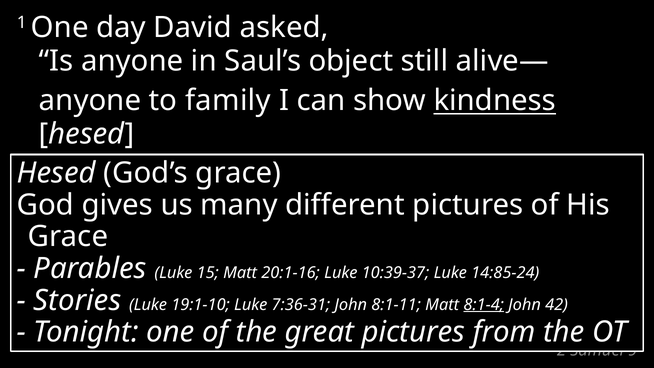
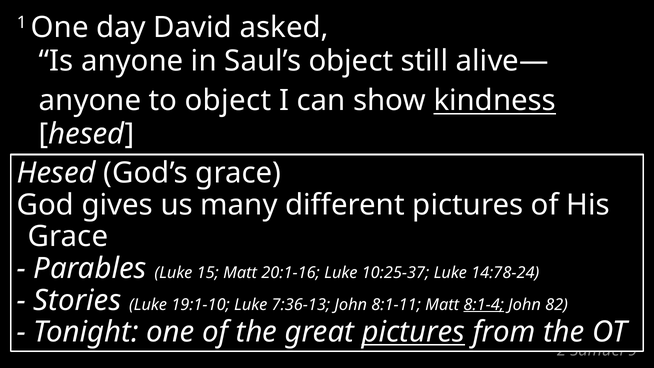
to family: family -> object
10:39-37: 10:39-37 -> 10:25-37
14:85-24: 14:85-24 -> 14:78-24
7:36-31: 7:36-31 -> 7:36-13
42: 42 -> 82
pictures at (413, 332) underline: none -> present
